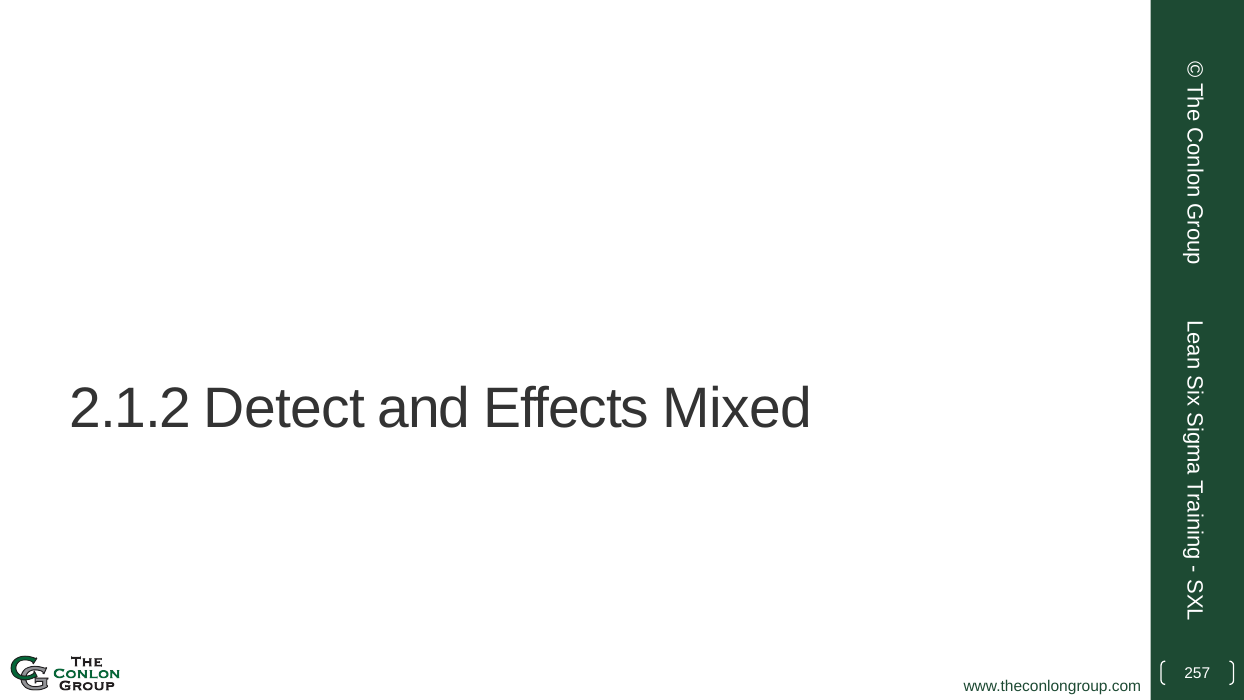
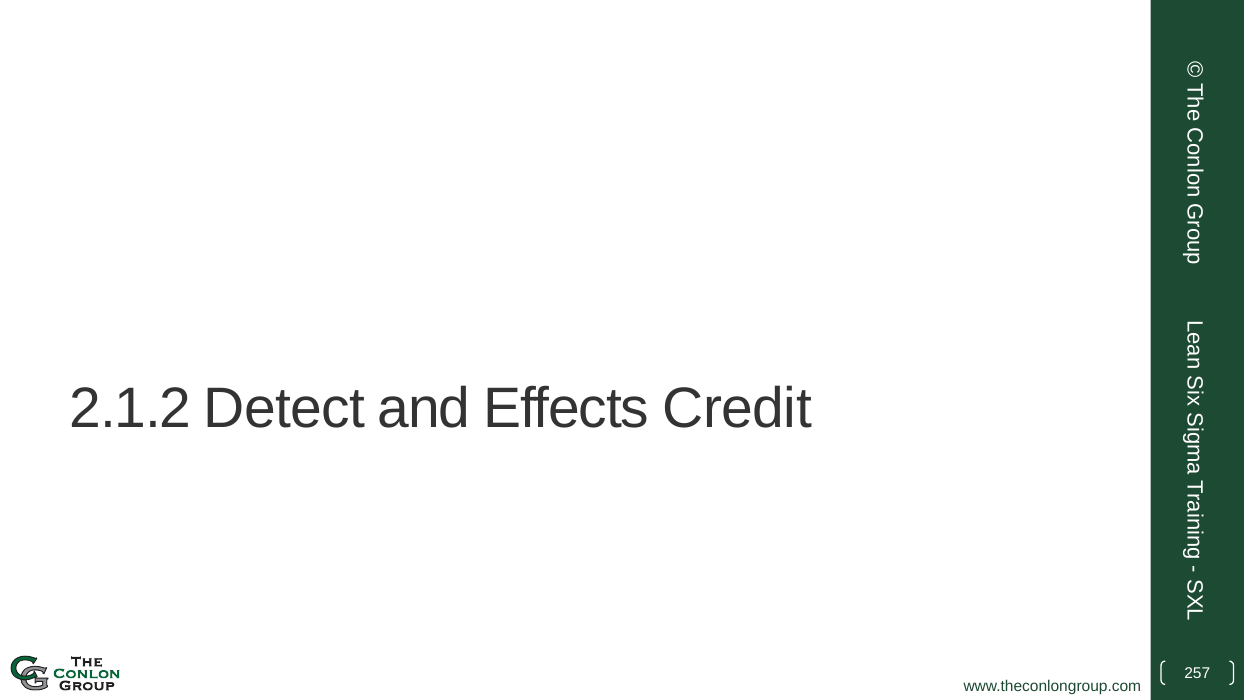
Mixed: Mixed -> Credit
